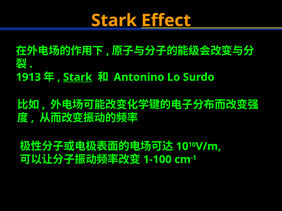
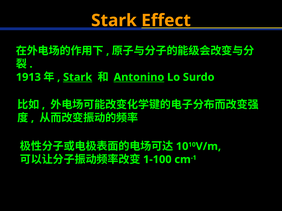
Antonino underline: none -> present
